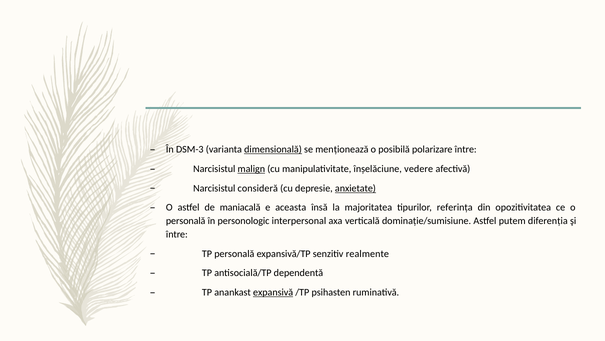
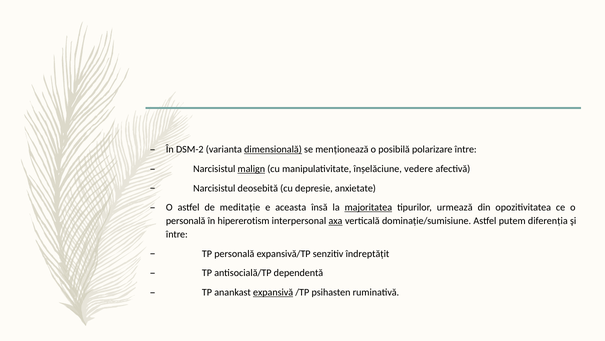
DSM-3: DSM-3 -> DSM-2
consideră: consideră -> deosebită
anxietate underline: present -> none
maniacală: maniacală -> meditaţie
majoritatea underline: none -> present
referinţa: referinţa -> urmează
personologic: personologic -> hipererotism
axa underline: none -> present
realmente: realmente -> îndreptăţit
